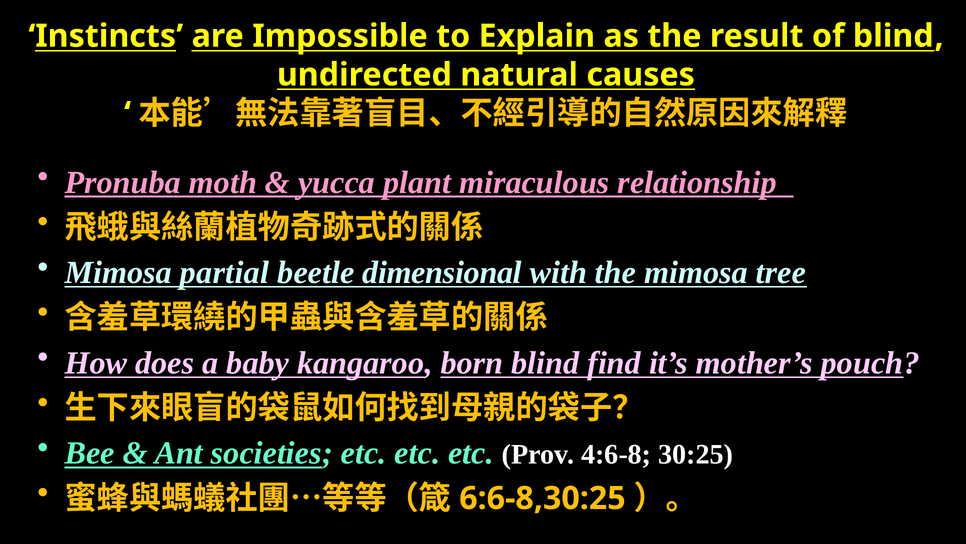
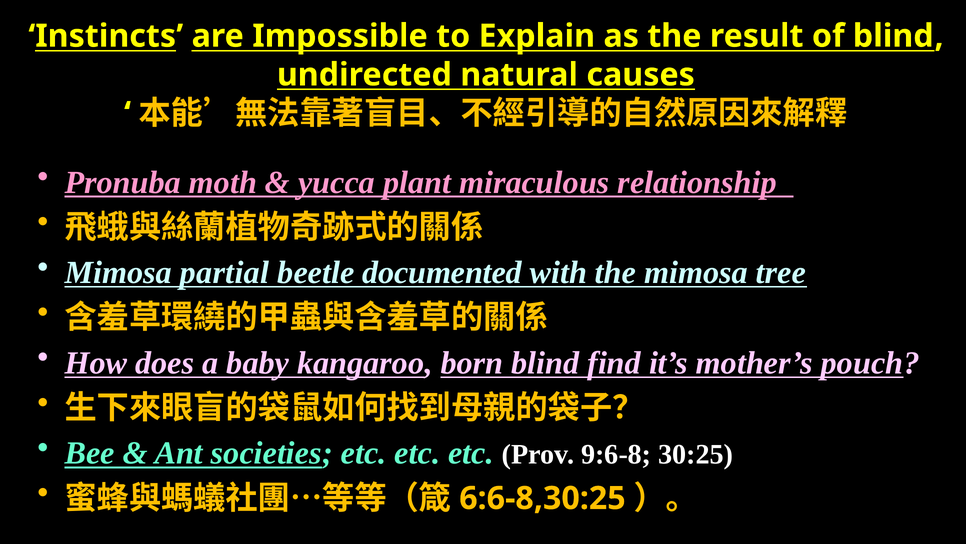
dimensional: dimensional -> documented
4:6-8: 4:6-8 -> 9:6-8
